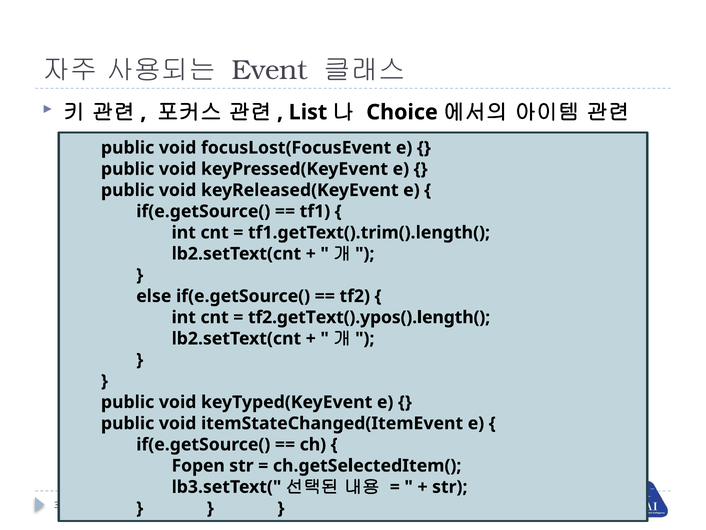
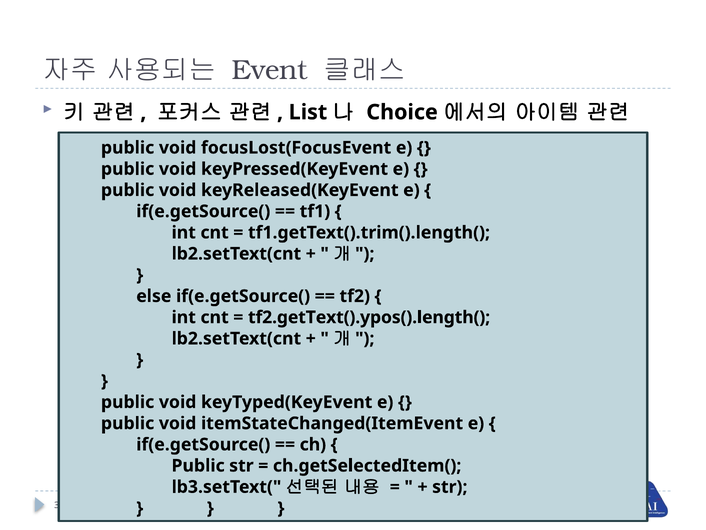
Fopen at (198, 465): Fopen -> Public
